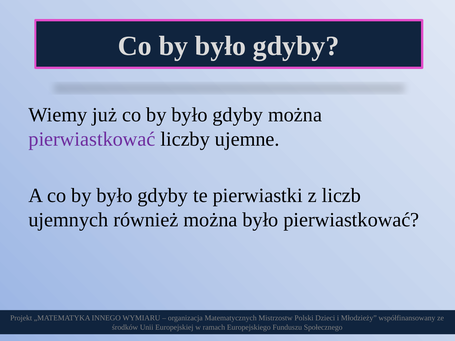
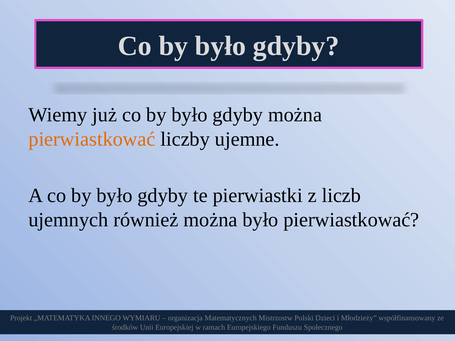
pierwiastkować at (92, 139) colour: purple -> orange
